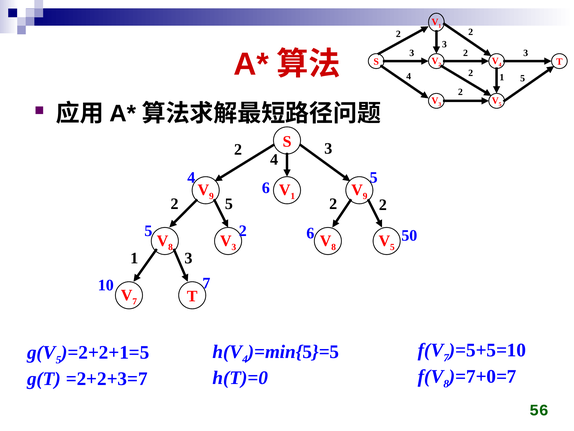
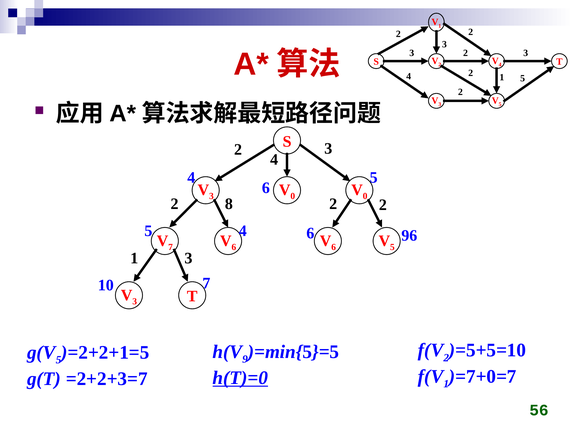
9 at (211, 196): 9 -> 3
1 at (293, 196): 1 -> 0
9 at (365, 196): 9 -> 0
2 5: 5 -> 8
2 at (243, 231): 2 -> 4
50: 50 -> 96
8 at (171, 247): 8 -> 7
3 at (234, 247): 3 -> 6
8 at (334, 247): 8 -> 6
7 at (135, 301): 7 -> 3
7 at (446, 357): 7 -> 2
4 at (245, 359): 4 -> 9
8 at (446, 384): 8 -> 1
h(T)=0 underline: none -> present
